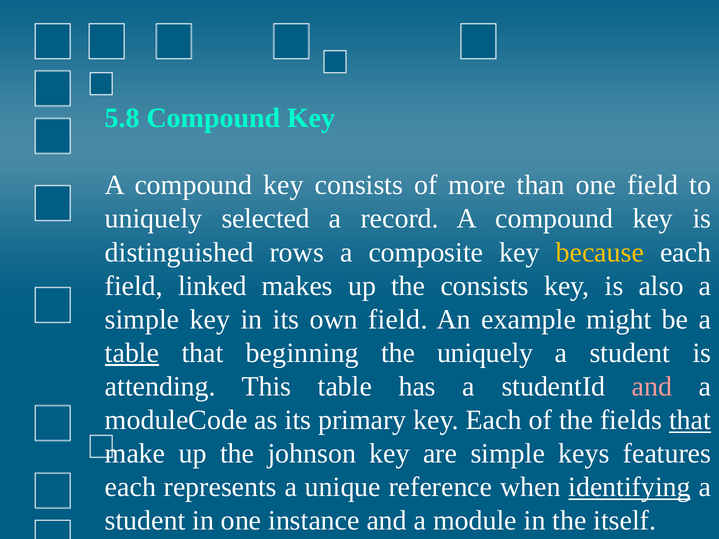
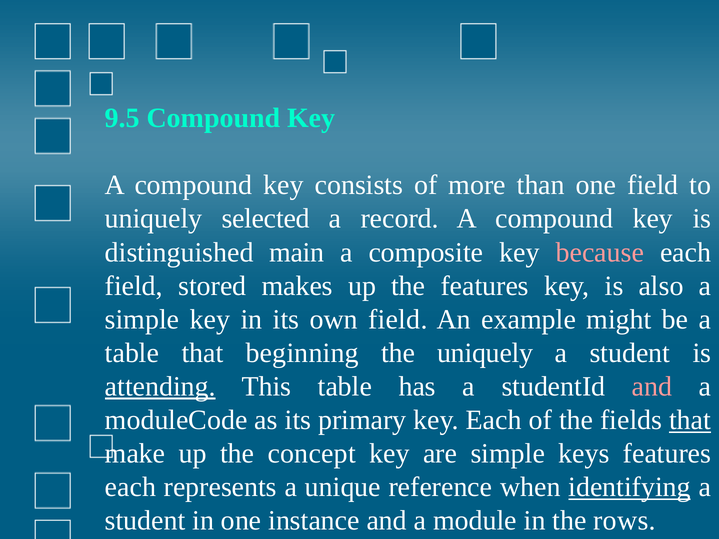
5.8: 5.8 -> 9.5
rows: rows -> main
because colour: yellow -> pink
linked: linked -> stored
the consists: consists -> features
table at (132, 353) underline: present -> none
attending underline: none -> present
johnson: johnson -> concept
itself: itself -> rows
